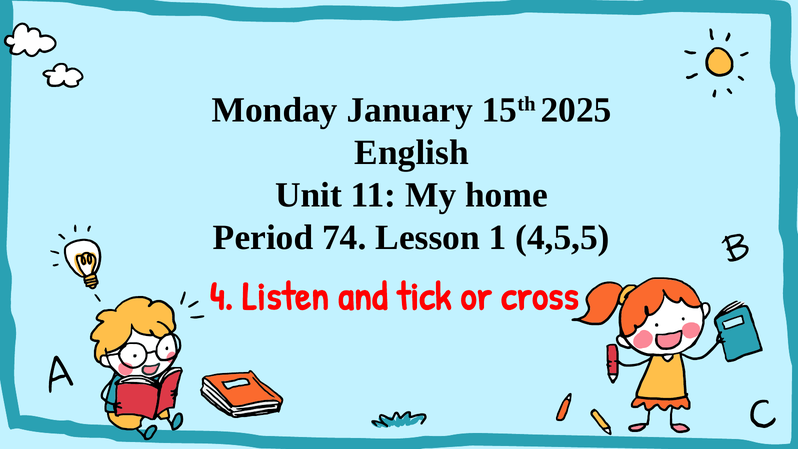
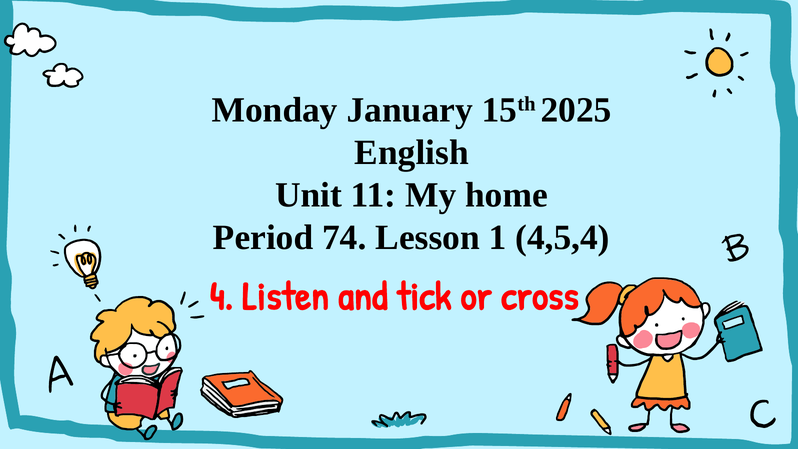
4,5,5: 4,5,5 -> 4,5,4
